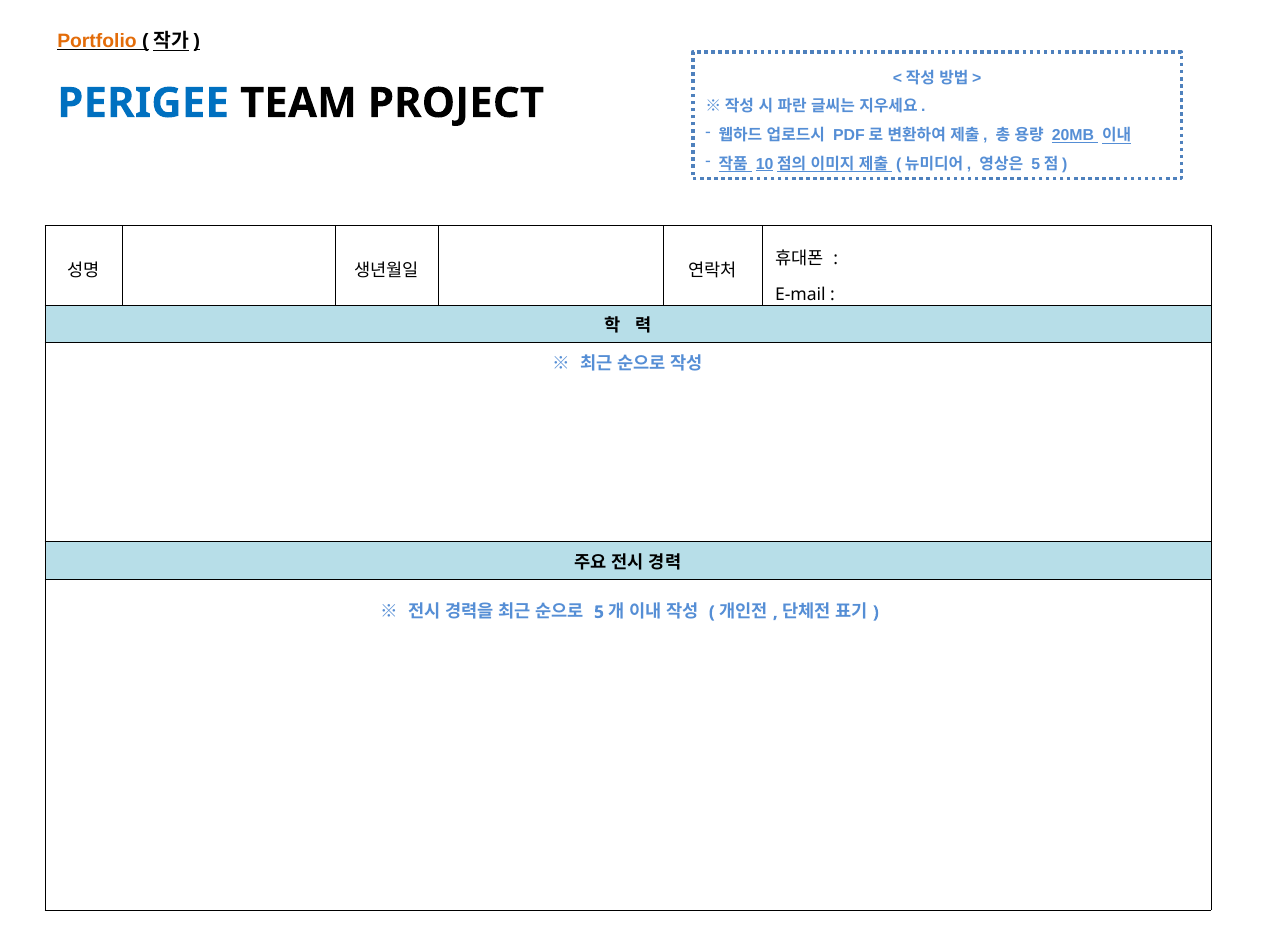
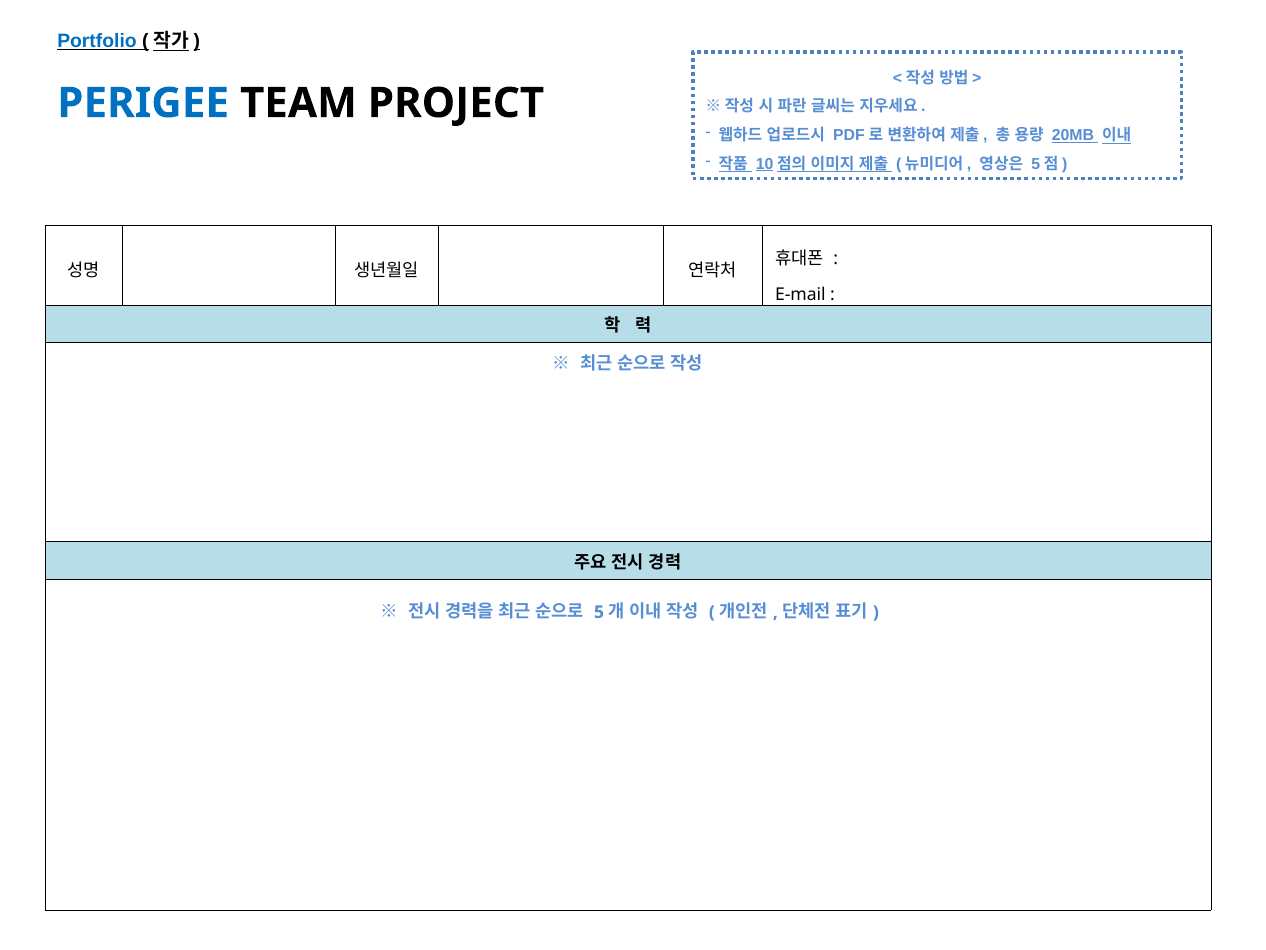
Portfolio colour: orange -> blue
